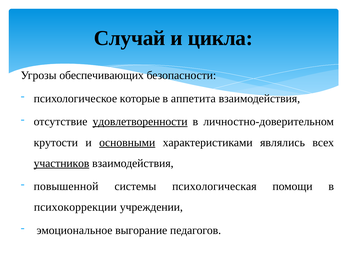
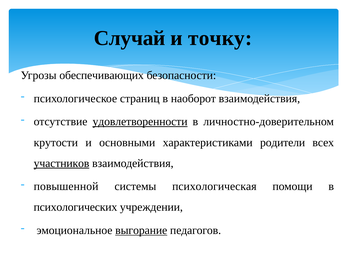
цикла: цикла -> точку
которые: которые -> страниц
аппетита: аппетита -> наоборот
основными underline: present -> none
являлись: являлись -> родители
психокоррекции: психокоррекции -> психологических
выгорание underline: none -> present
